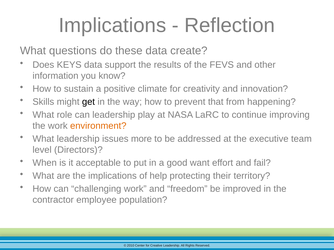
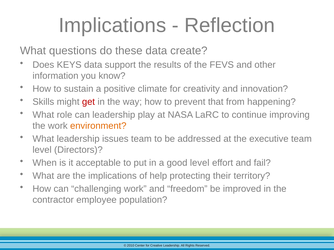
get colour: black -> red
issues more: more -> team
good want: want -> level
